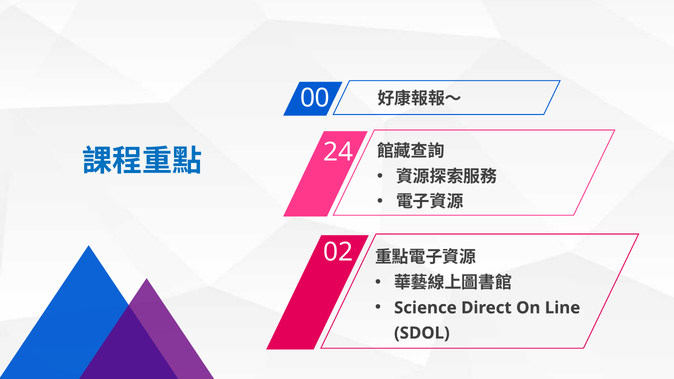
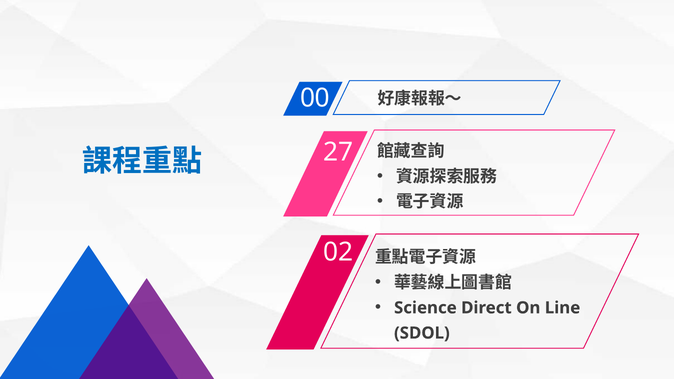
24: 24 -> 27
